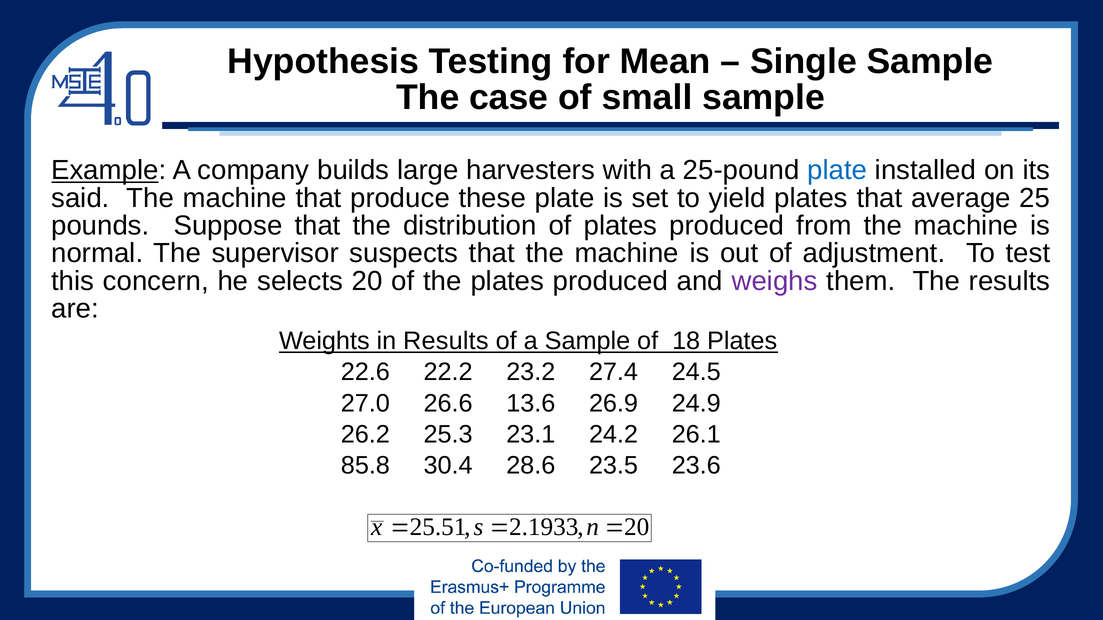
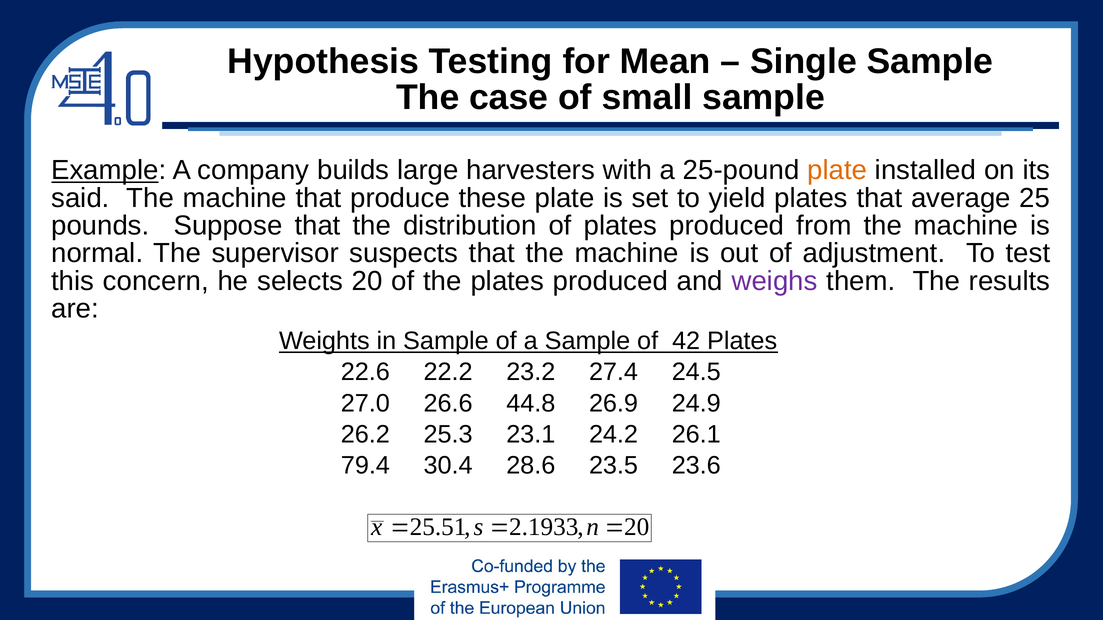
plate at (837, 170) colour: blue -> orange
in Results: Results -> Sample
18: 18 -> 42
13.6: 13.6 -> 44.8
85.8: 85.8 -> 79.4
